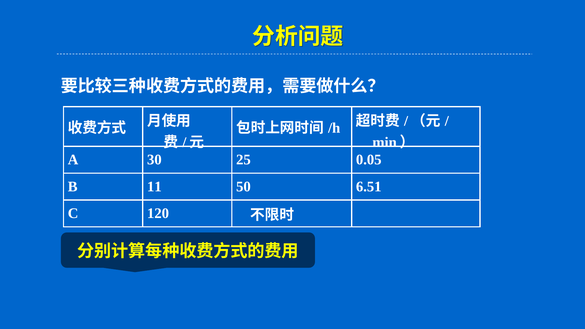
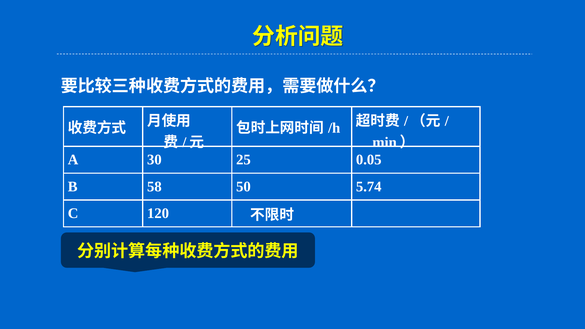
11: 11 -> 58
6.51: 6.51 -> 5.74
